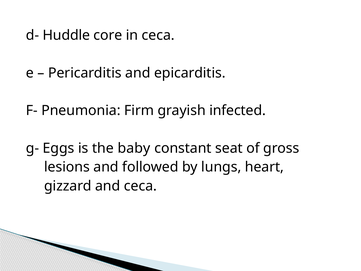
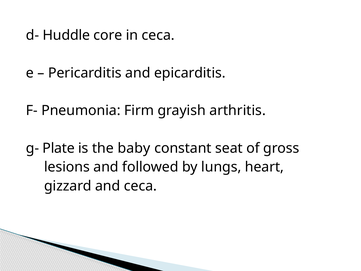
infected: infected -> arthritis
Eggs: Eggs -> Plate
